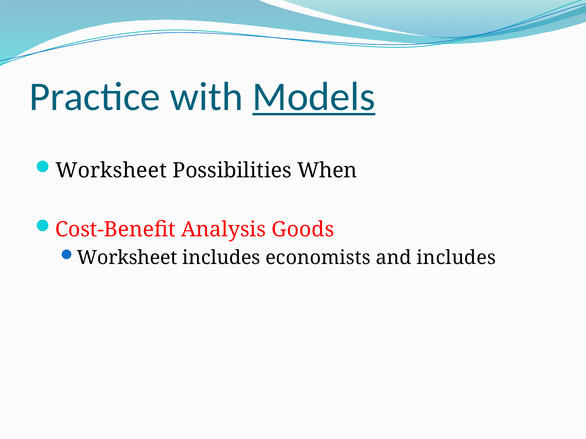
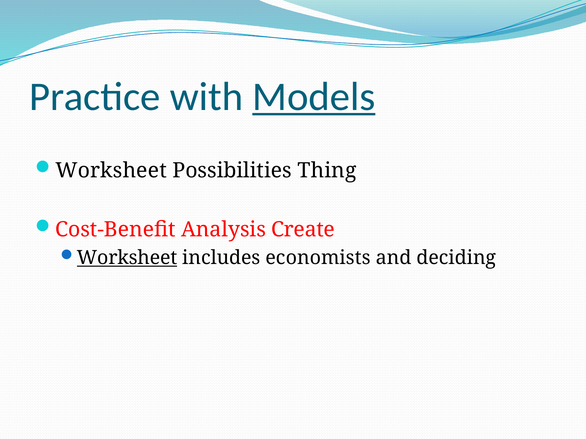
When: When -> Thing
Goods: Goods -> Create
Worksheet at (127, 258) underline: none -> present
and includes: includes -> deciding
